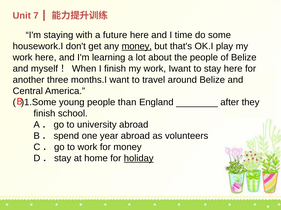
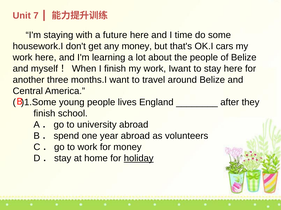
money at (137, 46) underline: present -> none
play: play -> cars
than: than -> lives
